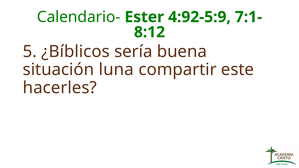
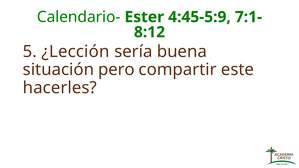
4:92-5:9: 4:92-5:9 -> 4:45-5:9
¿Bíblicos: ¿Bíblicos -> ¿Lección
luna: luna -> pero
